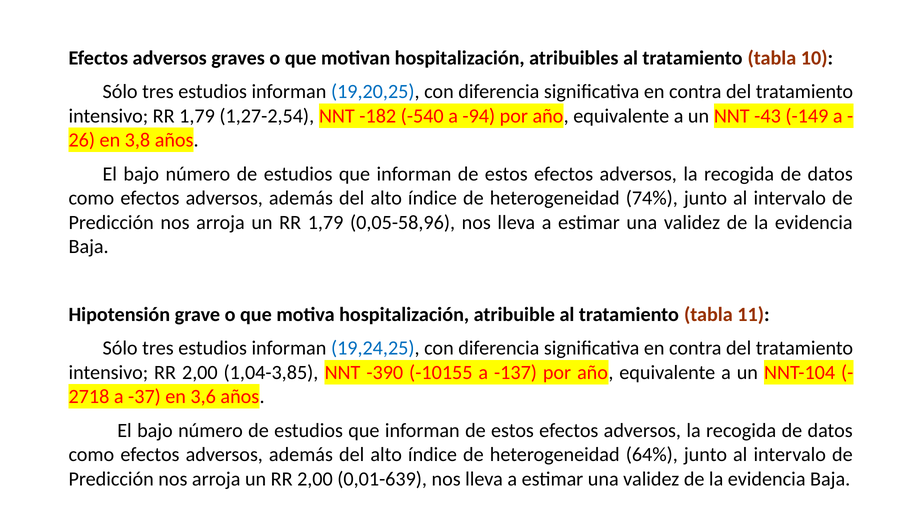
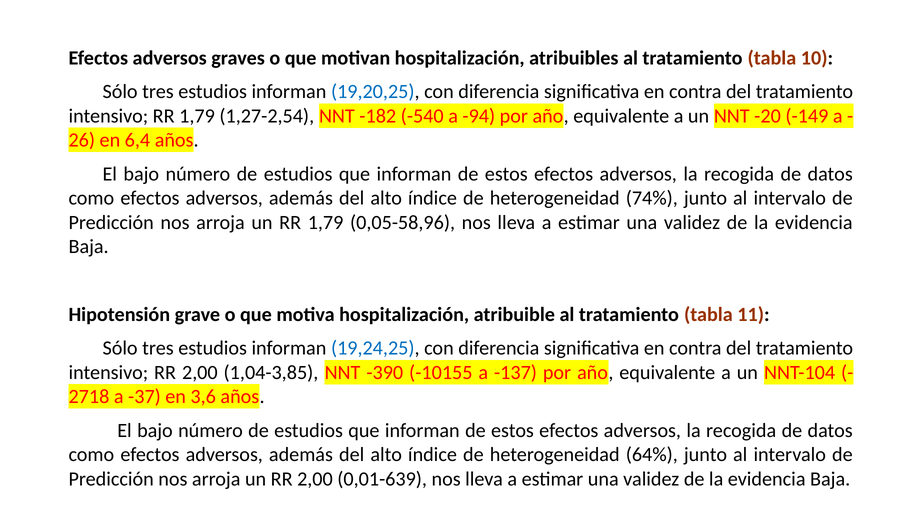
-43: -43 -> -20
3,8: 3,8 -> 6,4
